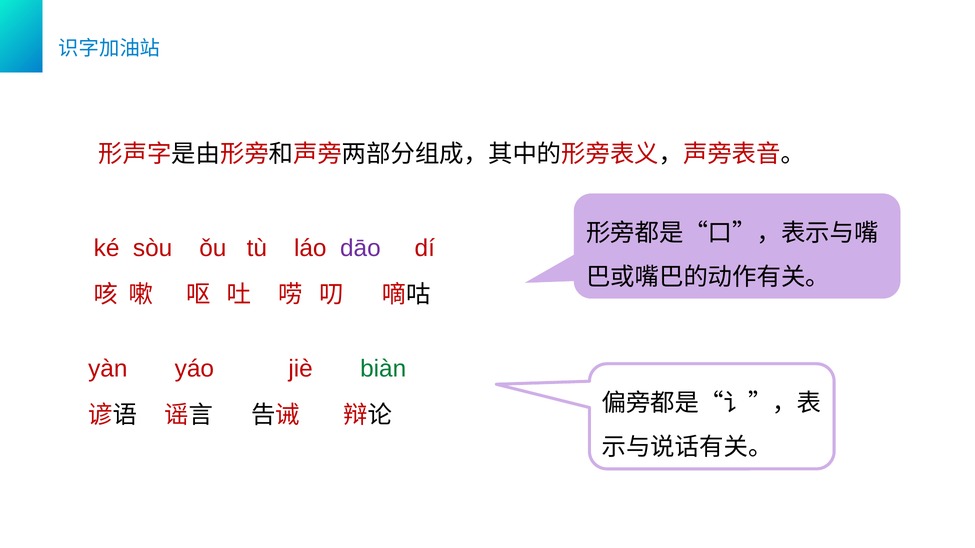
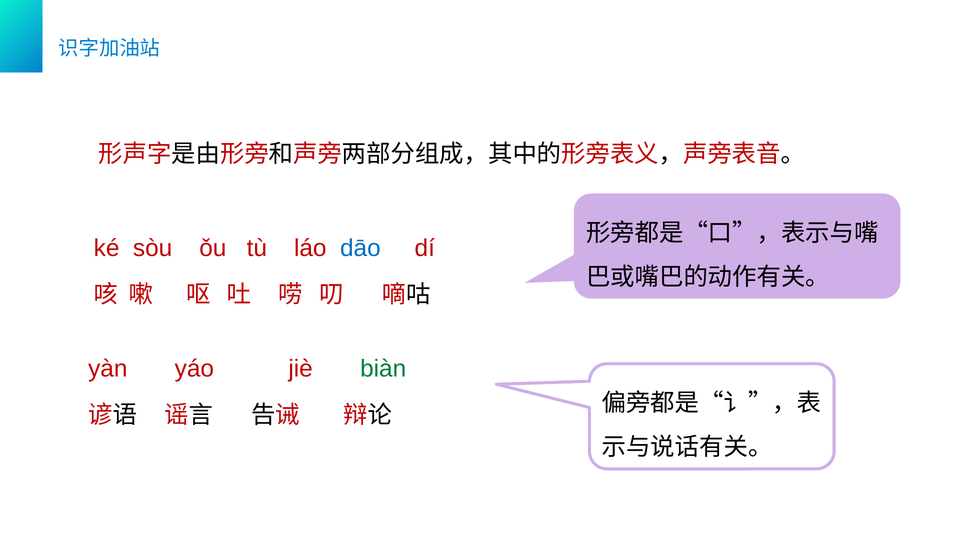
dāo colour: purple -> blue
